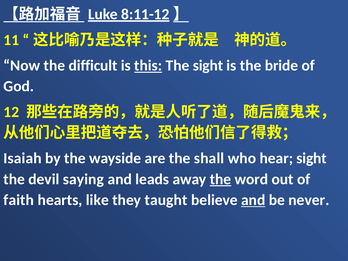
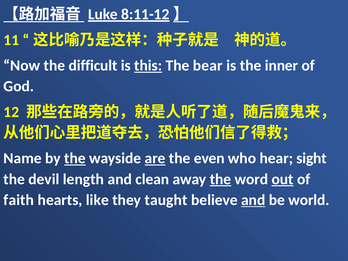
The sight: sight -> bear
bride: bride -> inner
Isaiah: Isaiah -> Name
the at (75, 158) underline: none -> present
are underline: none -> present
shall: shall -> even
saying: saying -> length
leads: leads -> clean
out underline: none -> present
never: never -> world
